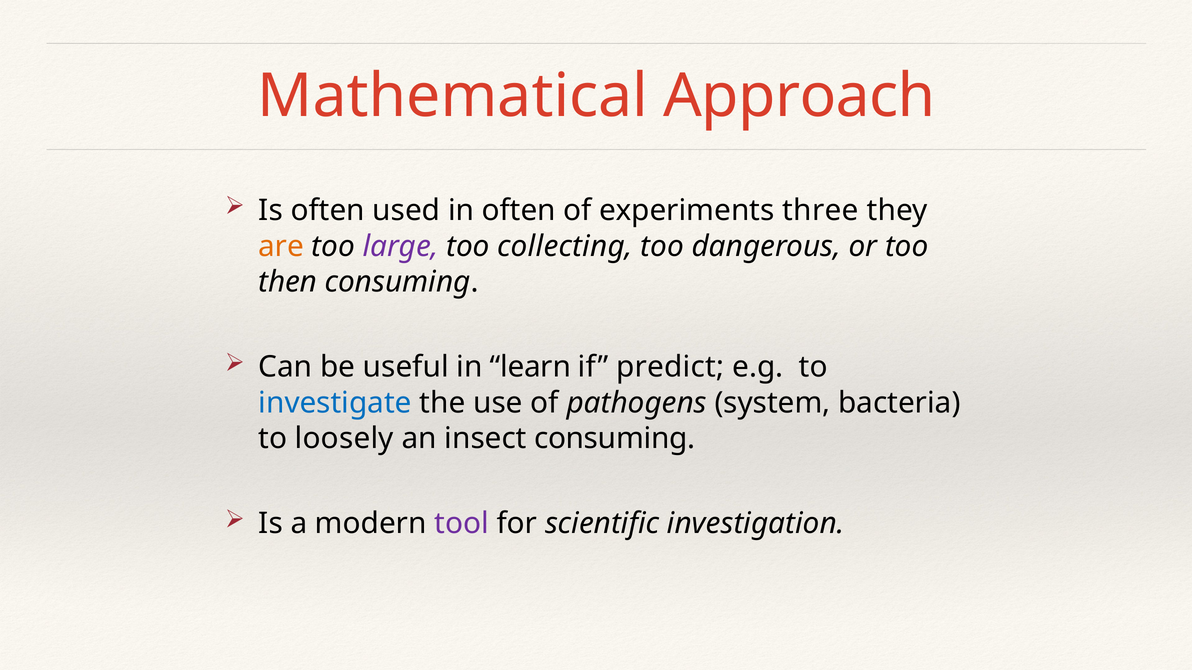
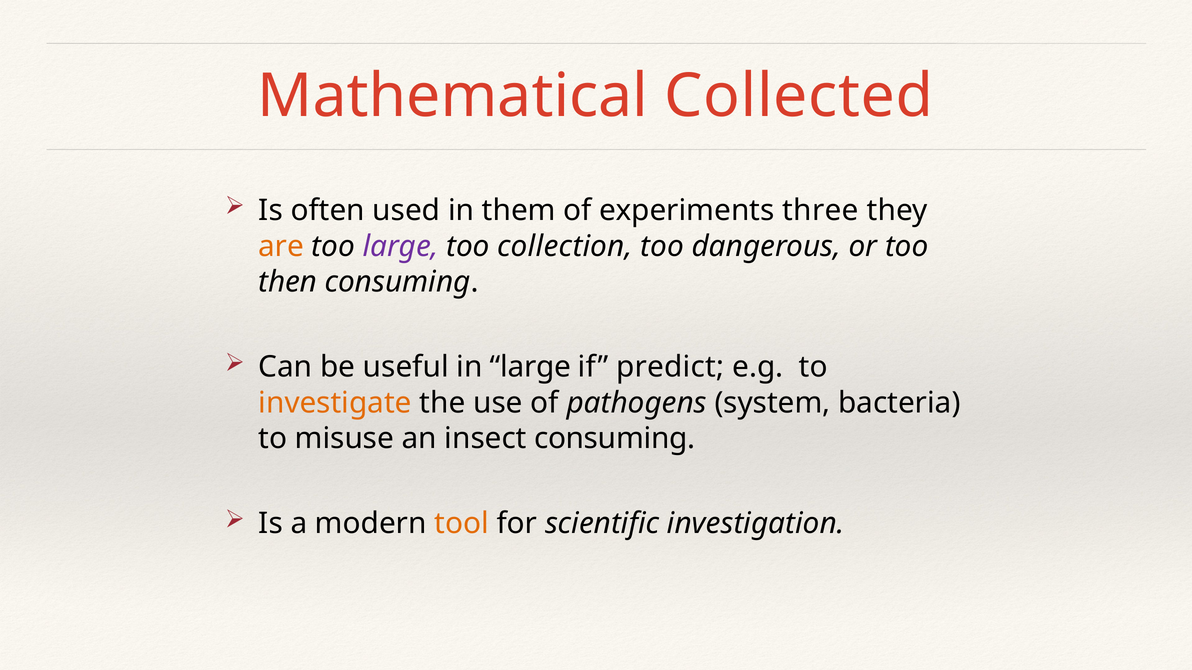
Approach: Approach -> Collected
in often: often -> them
collecting: collecting -> collection
in learn: learn -> large
investigate colour: blue -> orange
loosely: loosely -> misuse
tool colour: purple -> orange
